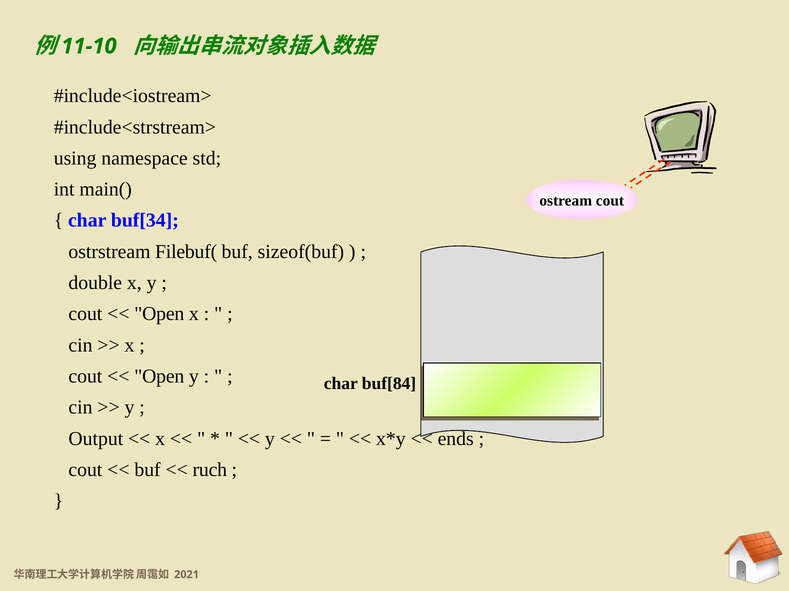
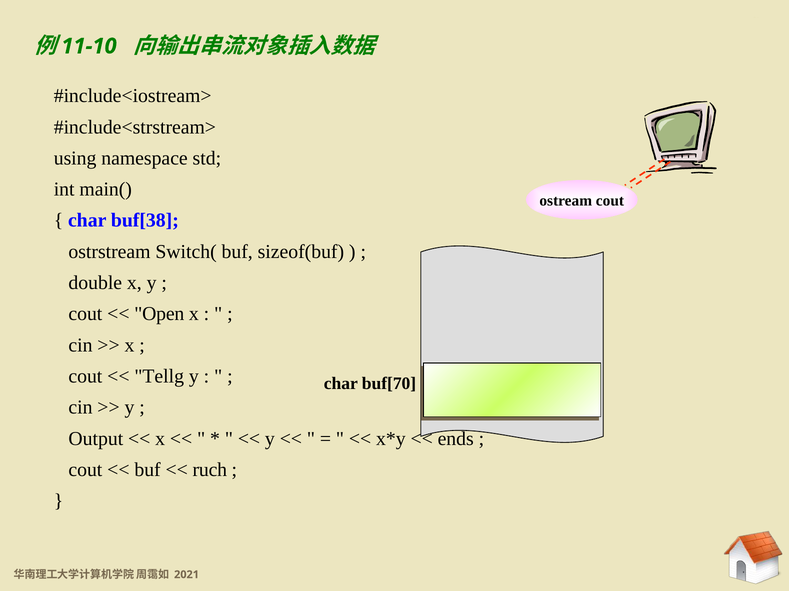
buf[34: buf[34 -> buf[38
Filebuf(: Filebuf( -> Switch(
Open at (159, 377): Open -> Tellg
buf[84: buf[84 -> buf[70
